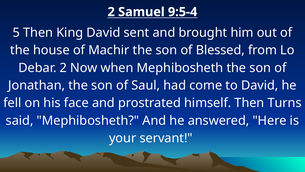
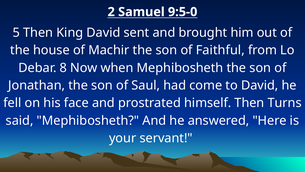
9:5-4: 9:5-4 -> 9:5-0
Blessed: Blessed -> Faithful
Debar 2: 2 -> 8
